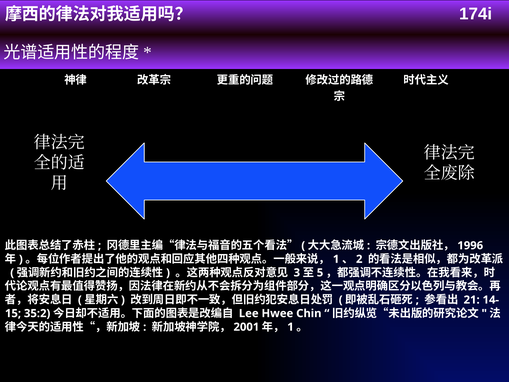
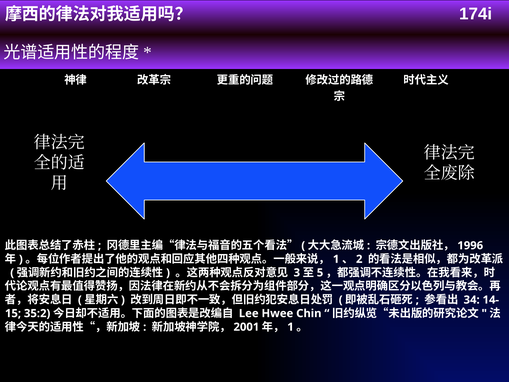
21: 21 -> 34
